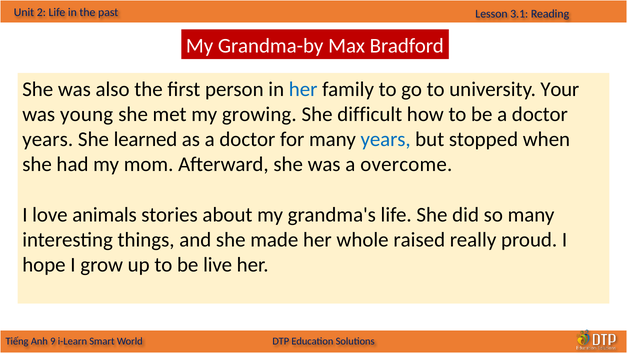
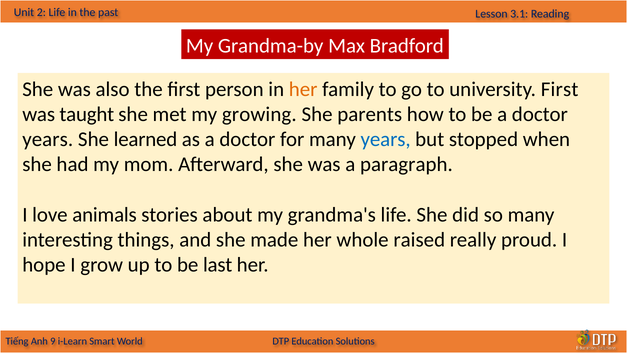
her at (303, 89) colour: blue -> orange
university Your: Your -> First
young: young -> taught
difficult: difficult -> parents
overcome: overcome -> paragraph
live: live -> last
